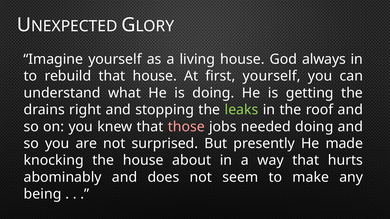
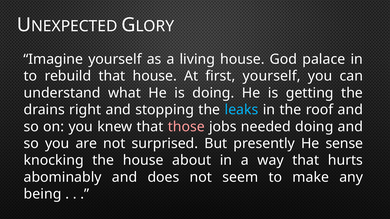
always: always -> palace
leaks colour: light green -> light blue
made: made -> sense
